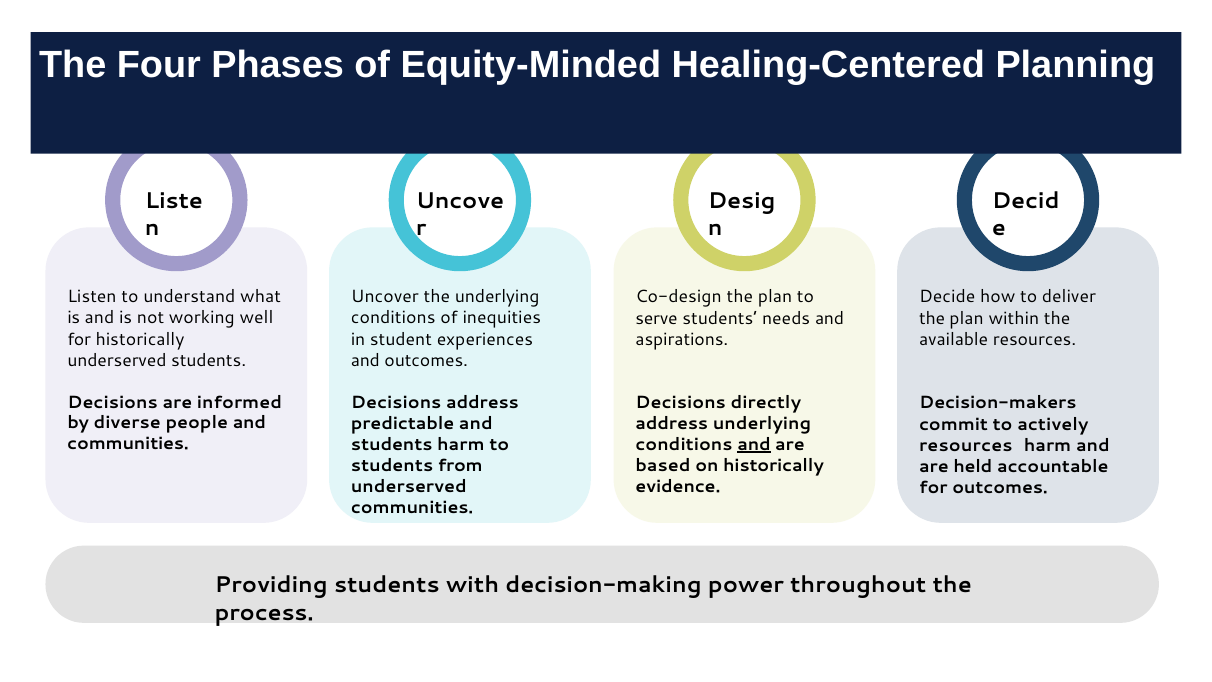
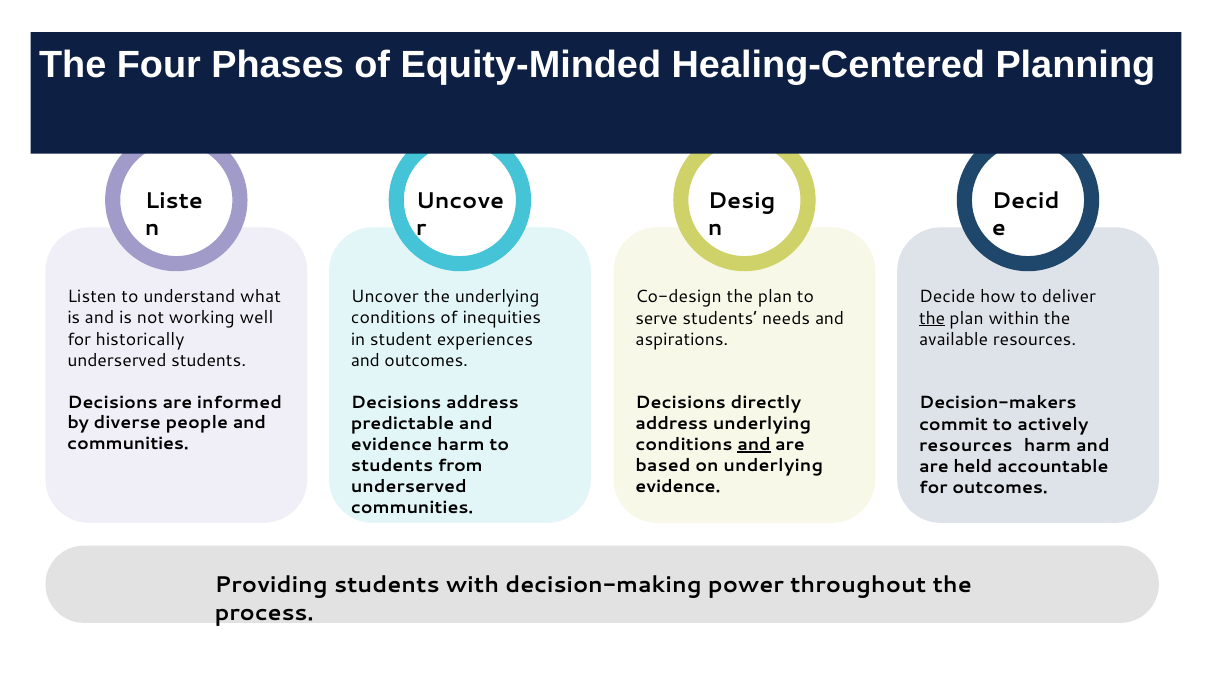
the at (932, 318) underline: none -> present
students at (392, 444): students -> evidence
on historically: historically -> underlying
